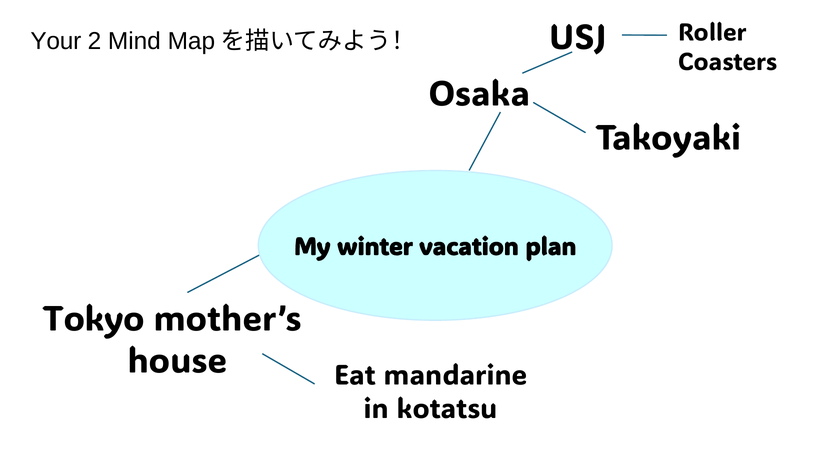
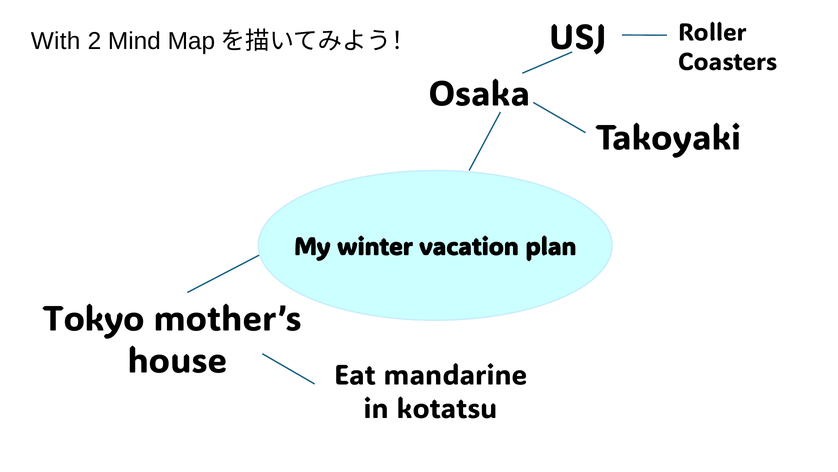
Your: Your -> With
